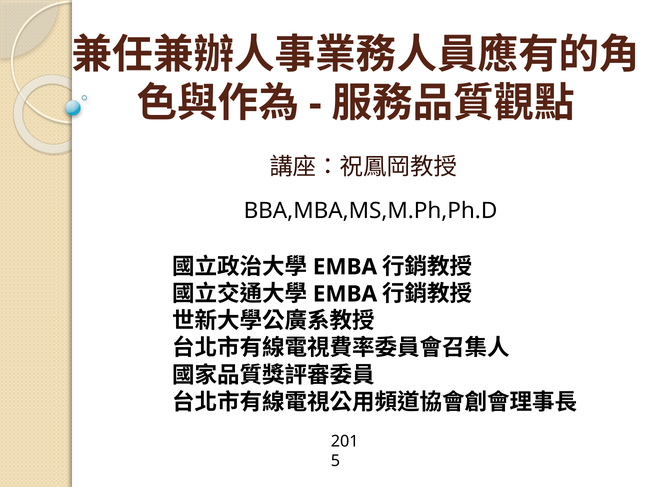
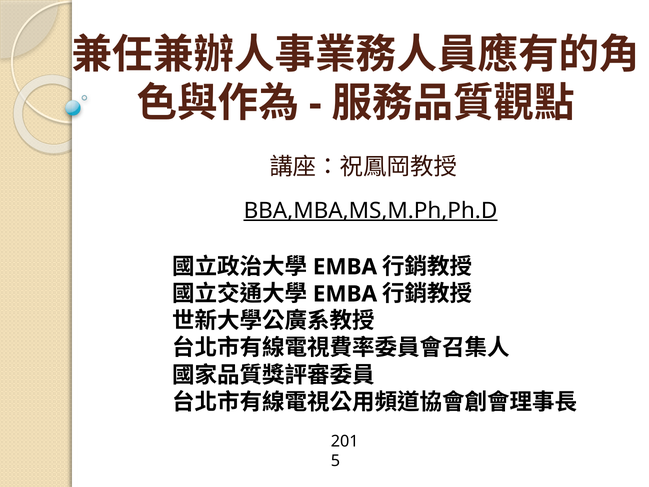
BBA,MBA,MS,M.Ph,Ph.D underline: none -> present
